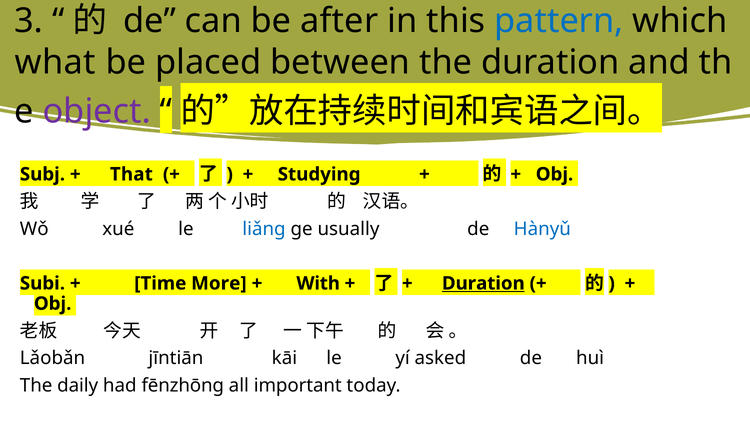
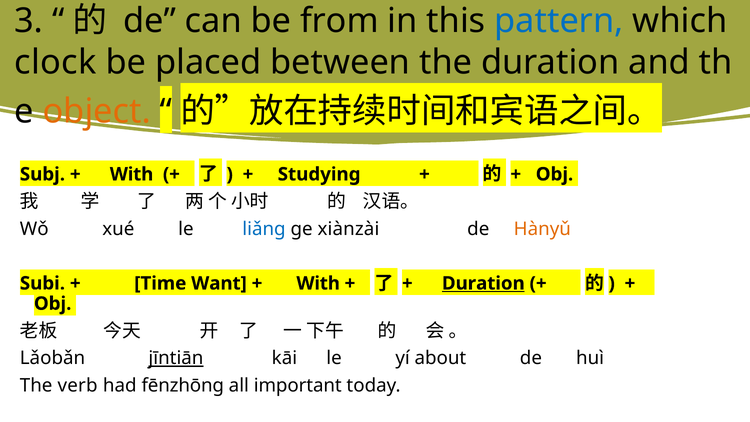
after: after -> from
what: what -> clock
object colour: purple -> orange
That at (131, 174): That -> With
usually: usually -> xiànzài
Hànyǔ colour: blue -> orange
More: More -> Want
jīntiān underline: none -> present
asked: asked -> about
daily: daily -> verb
